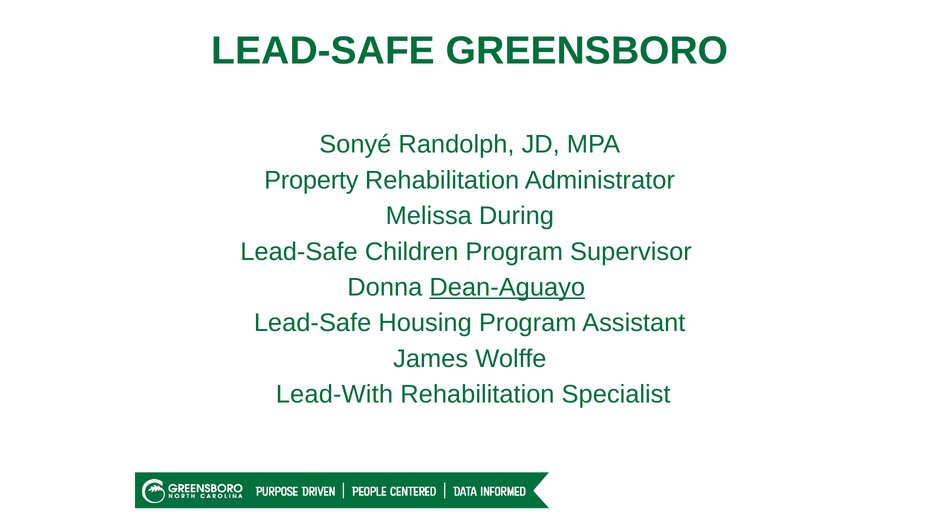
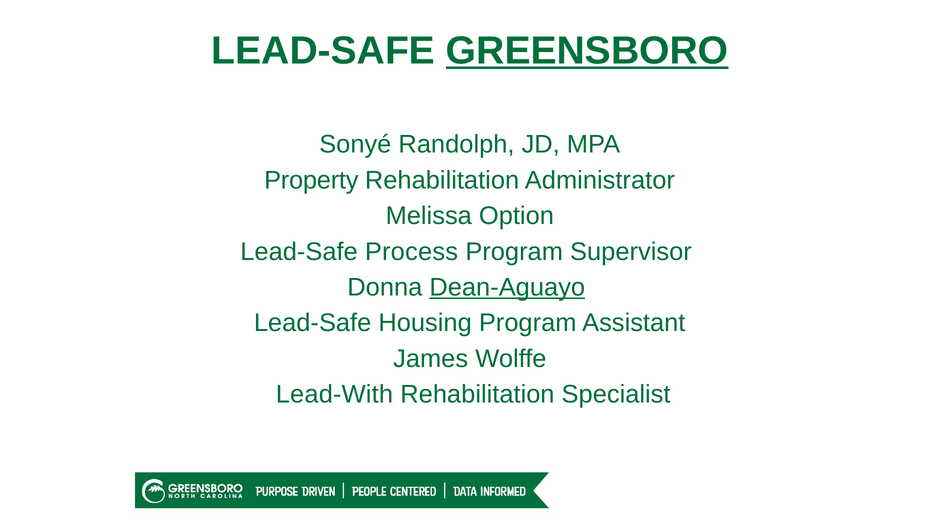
GREENSBORO underline: none -> present
During: During -> Option
Children: Children -> Process
